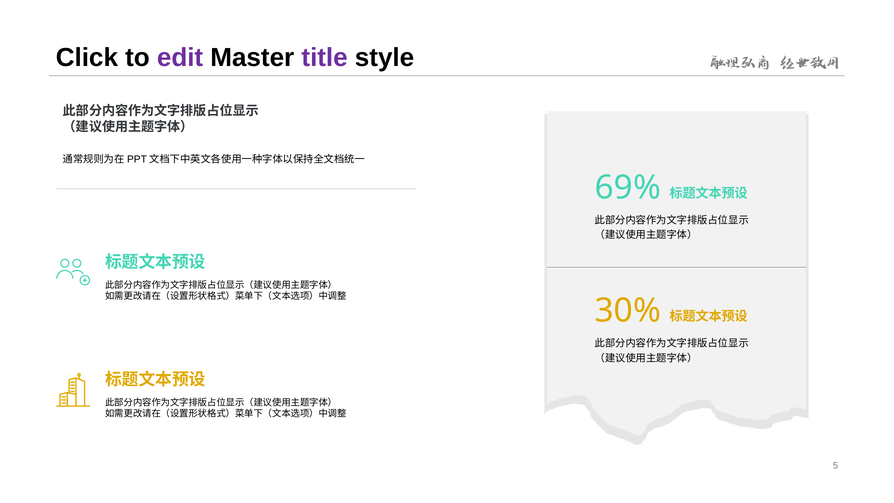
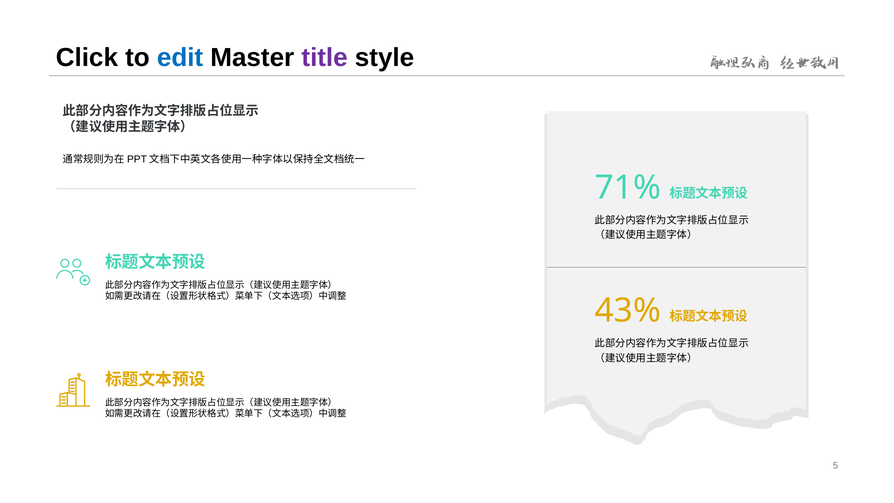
edit colour: purple -> blue
69%: 69% -> 71%
30%: 30% -> 43%
